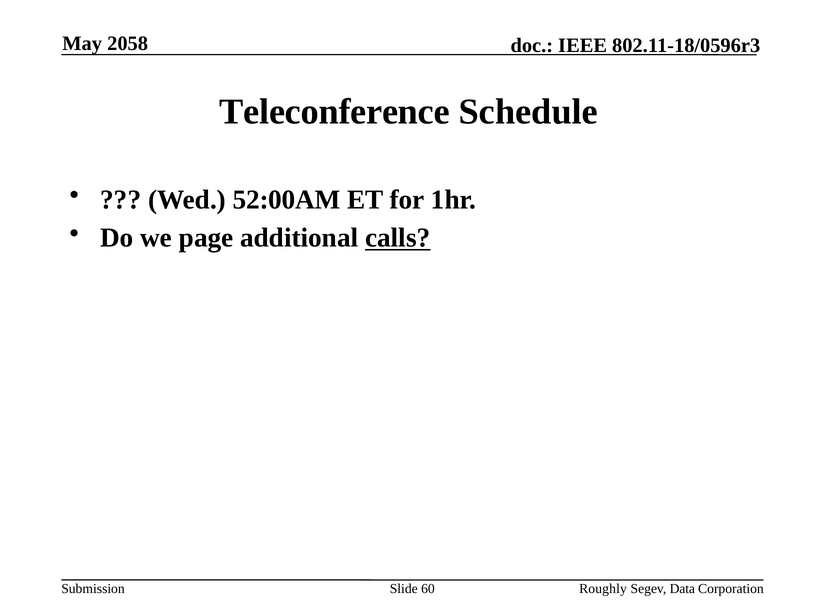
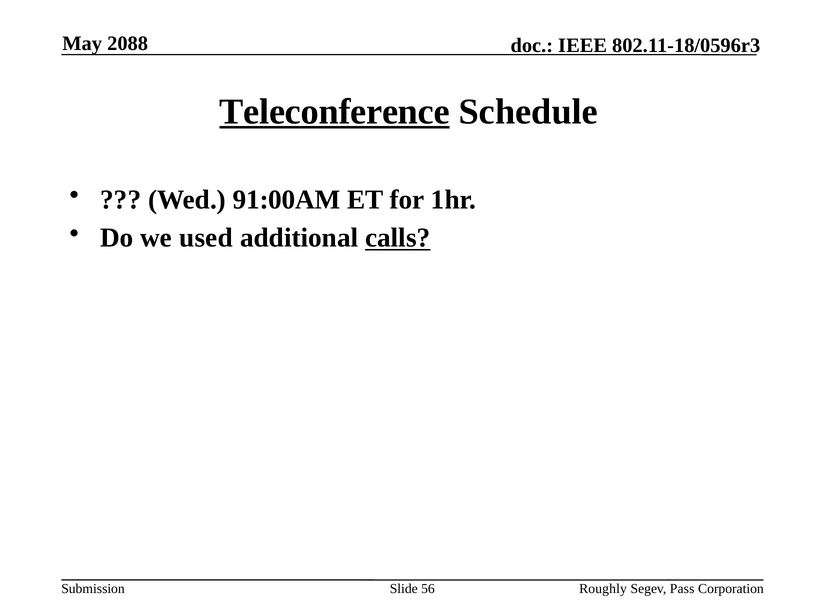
2058: 2058 -> 2088
Teleconference underline: none -> present
52:00AM: 52:00AM -> 91:00AM
page: page -> used
60: 60 -> 56
Data: Data -> Pass
